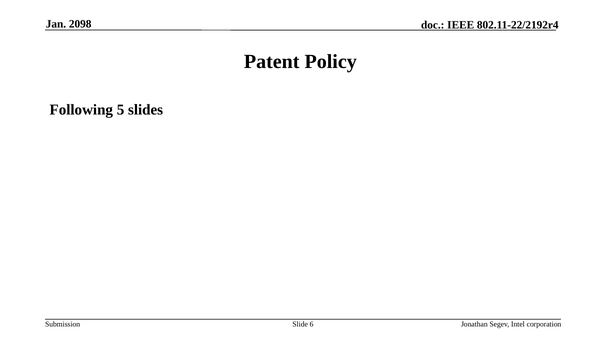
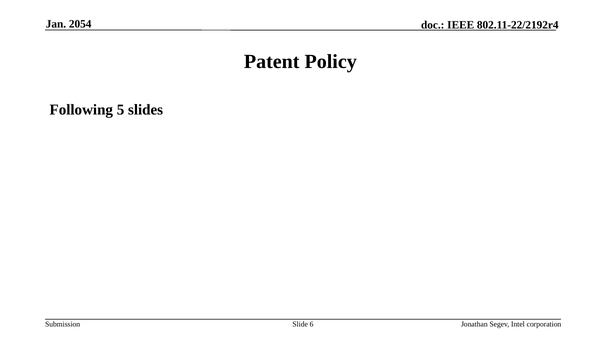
2098: 2098 -> 2054
